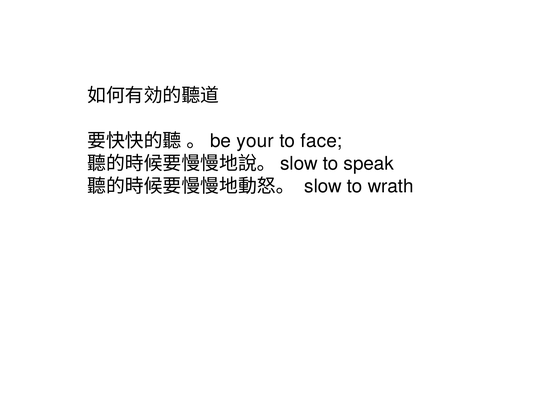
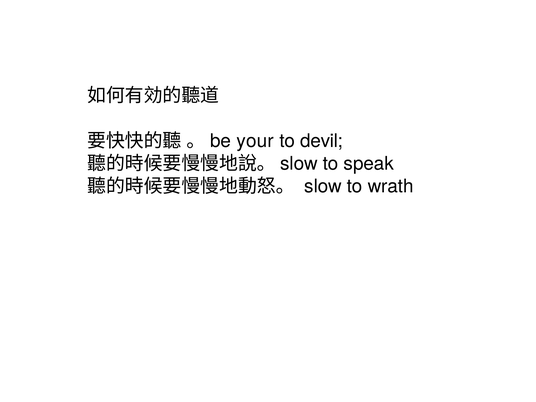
face: face -> devil
